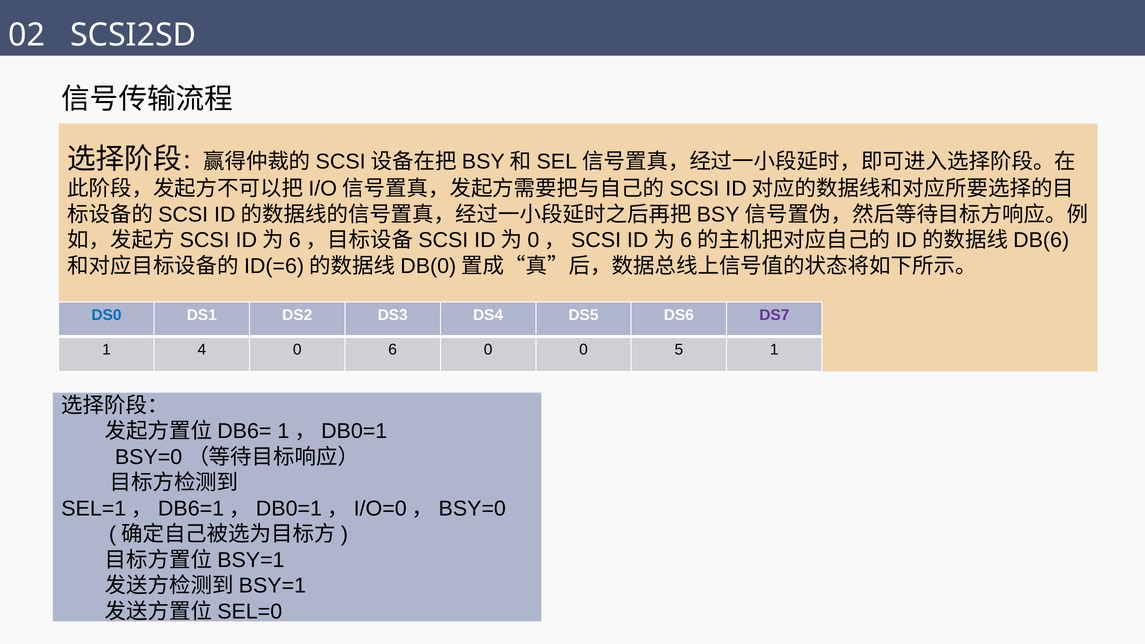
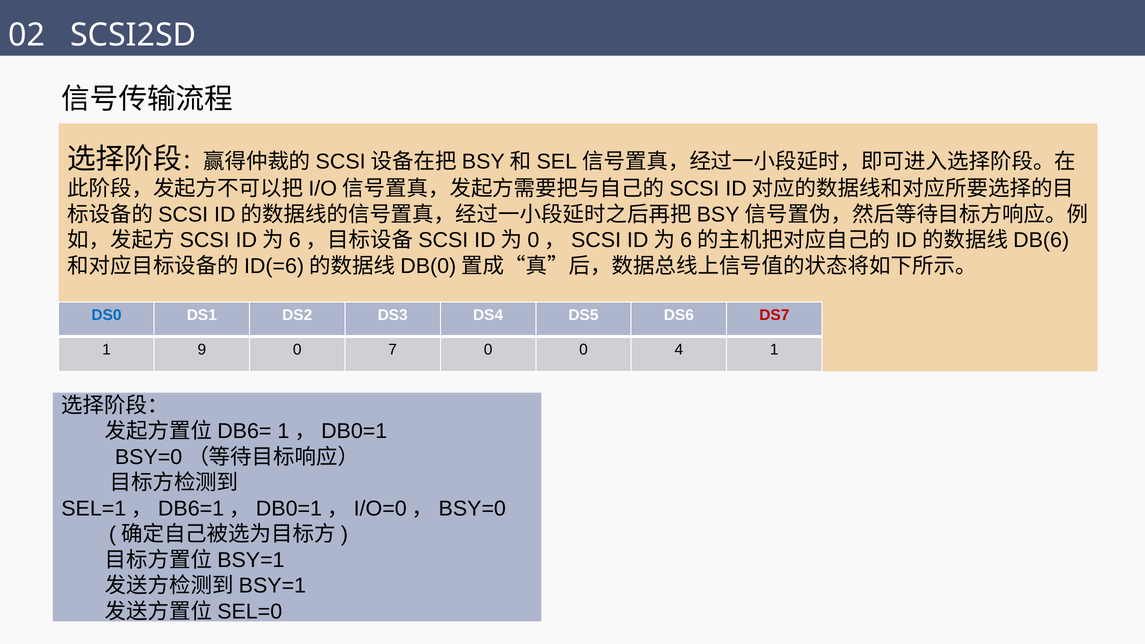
DS7 colour: purple -> red
4: 4 -> 9
6: 6 -> 7
5: 5 -> 4
